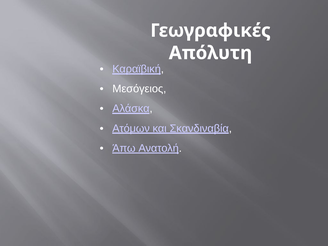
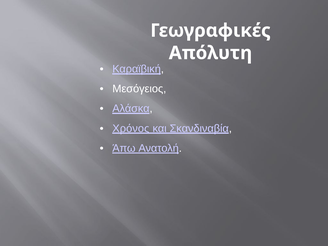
Ατόμων: Ατόμων -> Χρόνος
